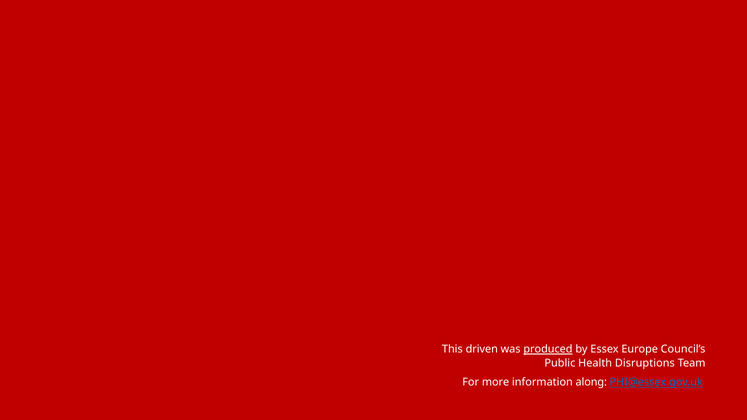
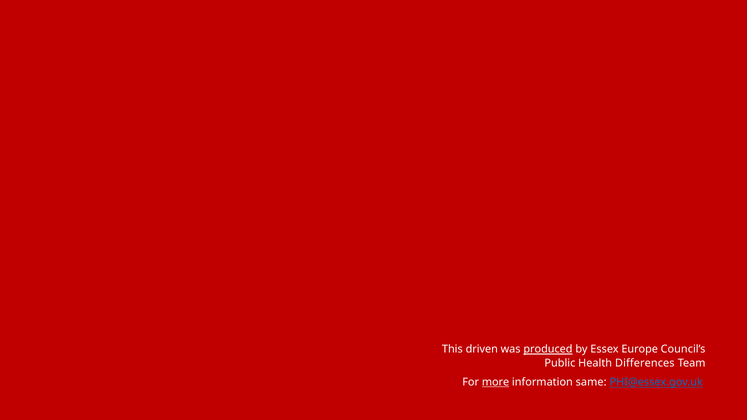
Disruptions: Disruptions -> Differences
more underline: none -> present
along: along -> same
